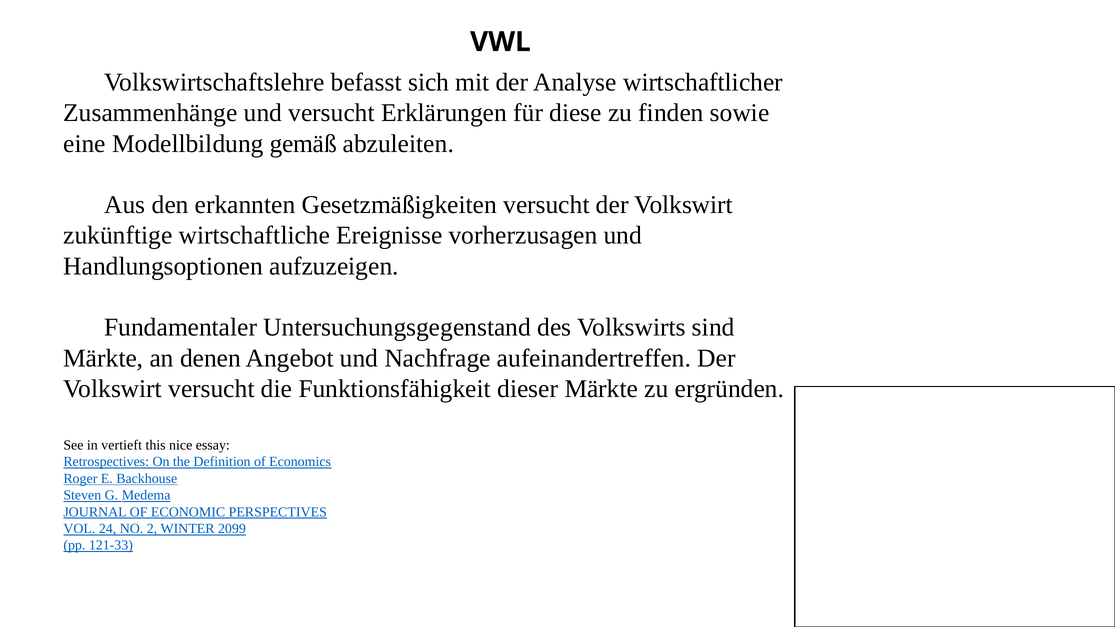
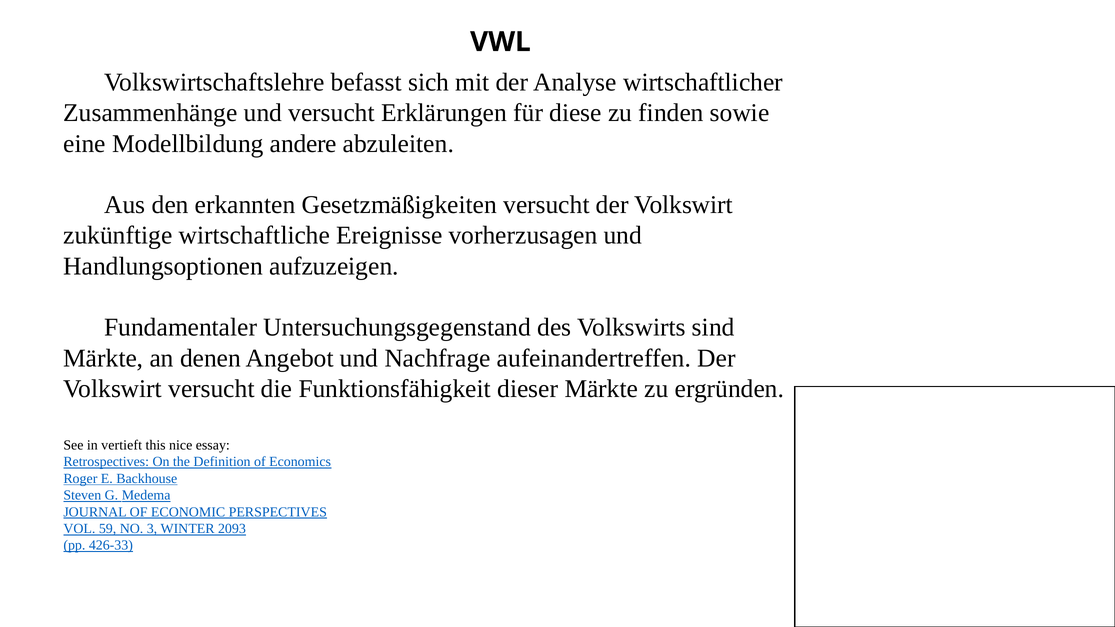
gemäß: gemäß -> andere
24: 24 -> 59
2: 2 -> 3
2099: 2099 -> 2093
121-33: 121-33 -> 426-33
